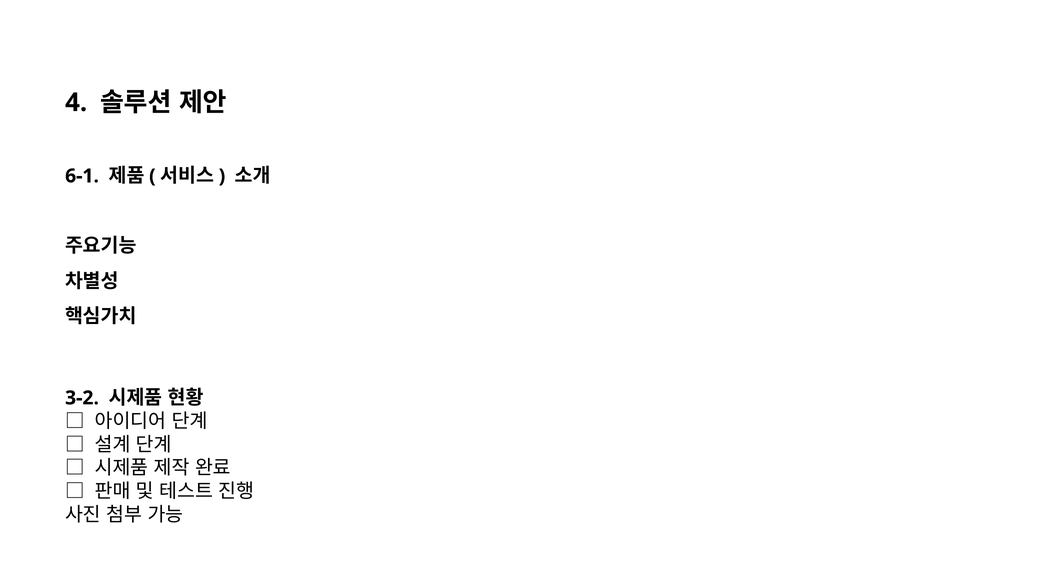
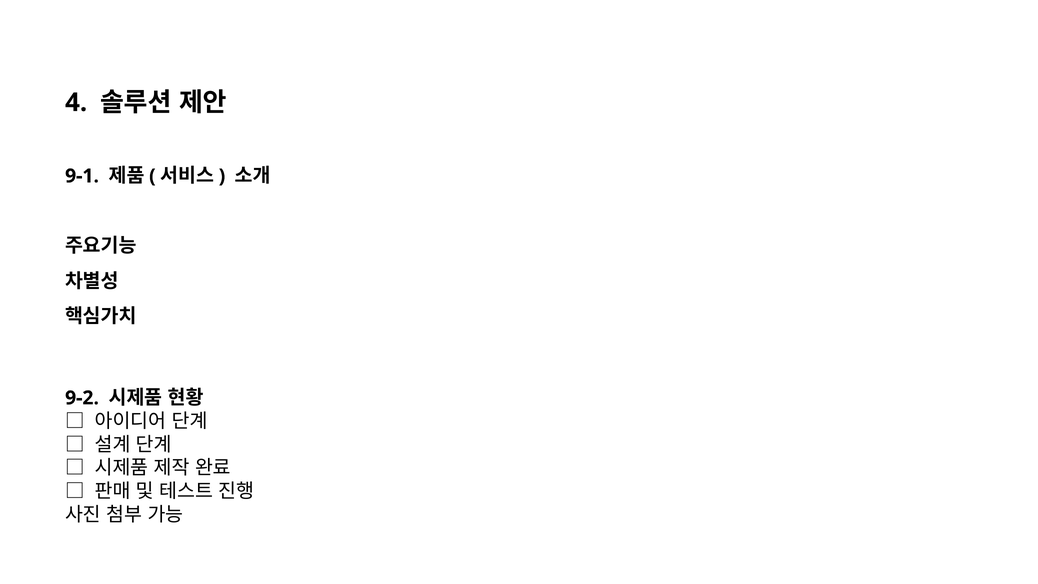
6-1: 6-1 -> 9-1
3-2: 3-2 -> 9-2
